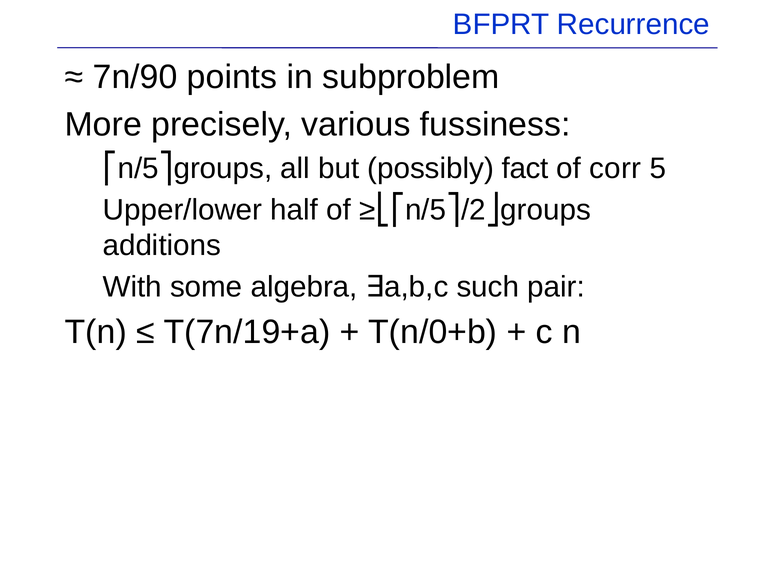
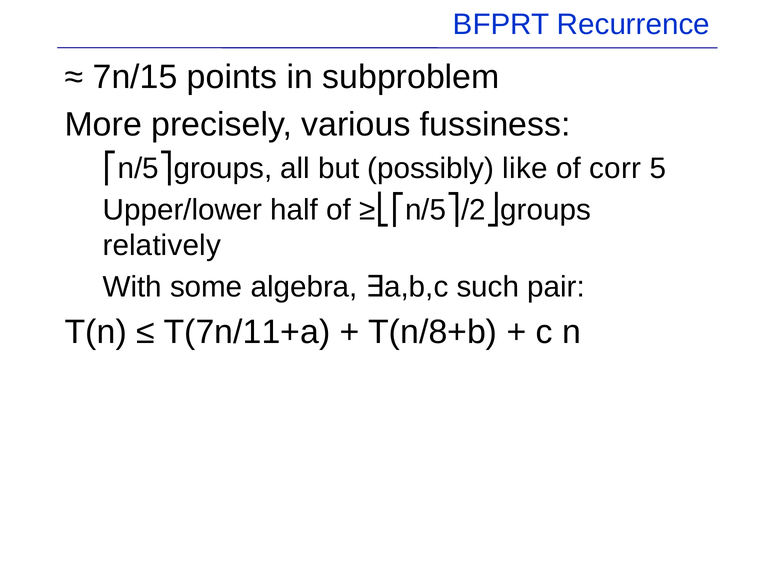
7n/90: 7n/90 -> 7n/15
fact: fact -> like
additions: additions -> relatively
T(7n/19+a: T(7n/19+a -> T(7n/11+a
T(n/0+b: T(n/0+b -> T(n/8+b
